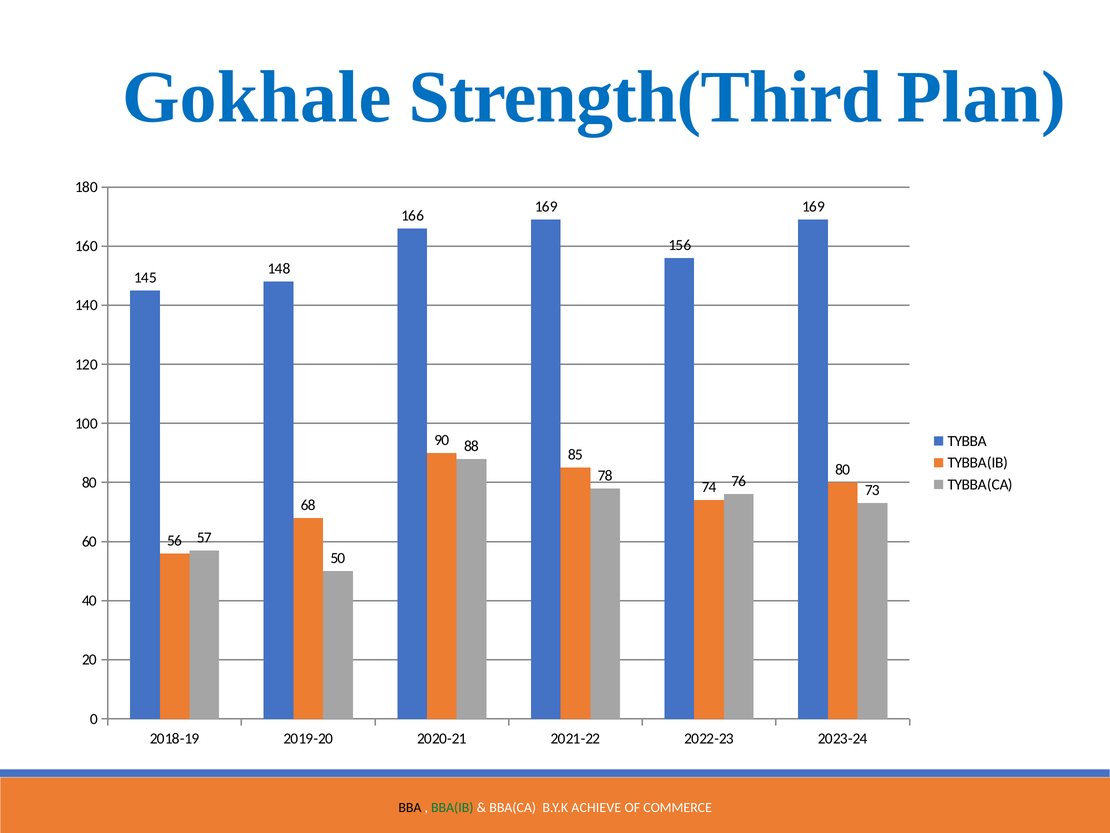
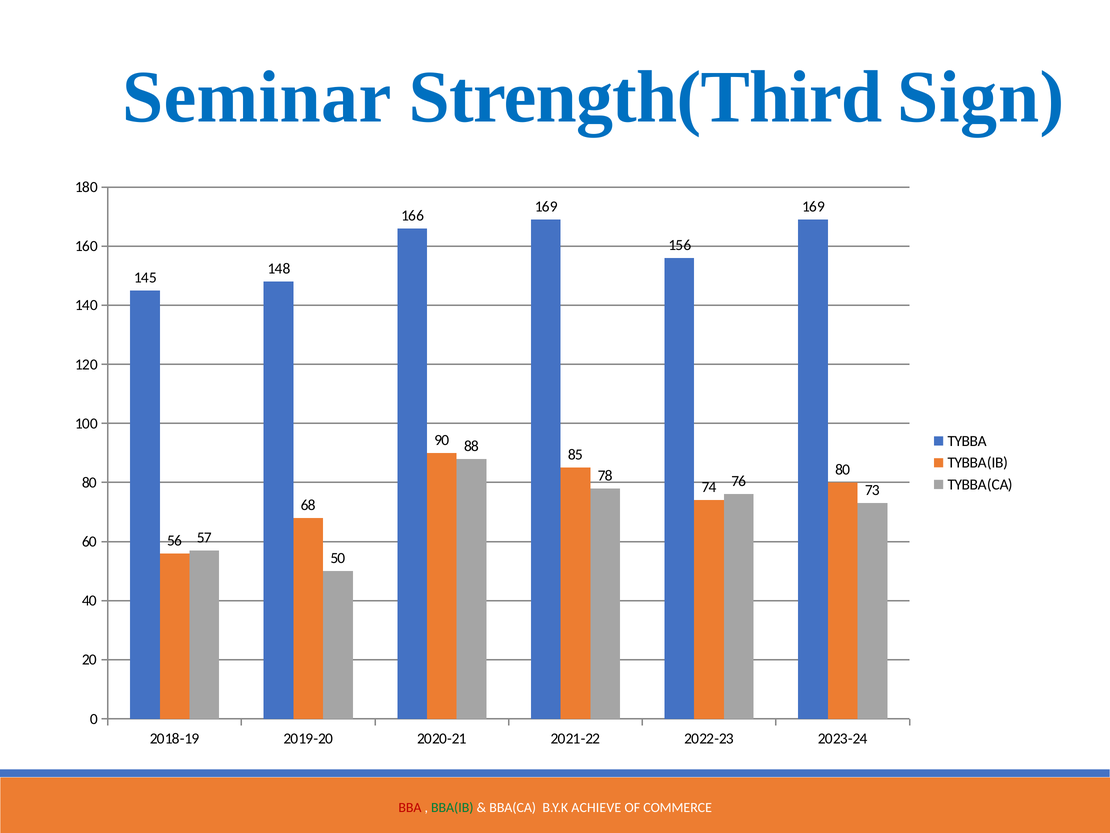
Gokhale: Gokhale -> Seminar
Plan: Plan -> Sign
BBA colour: black -> red
